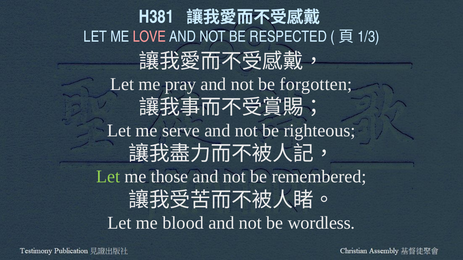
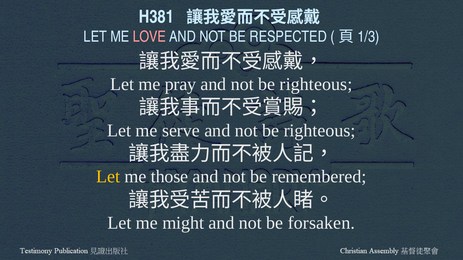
forgotten at (316, 84): forgotten -> righteous
Let at (108, 177) colour: light green -> yellow
blood: blood -> might
wordless: wordless -> forsaken
